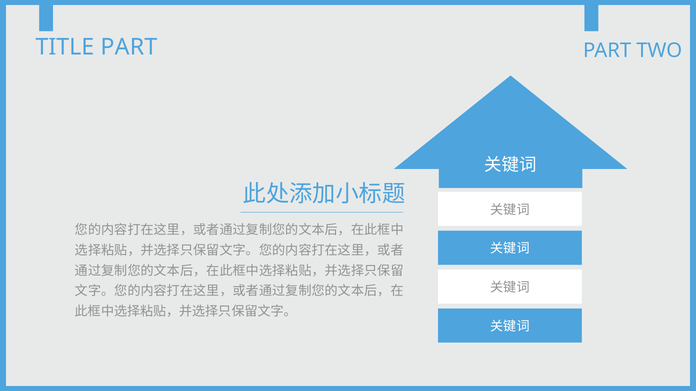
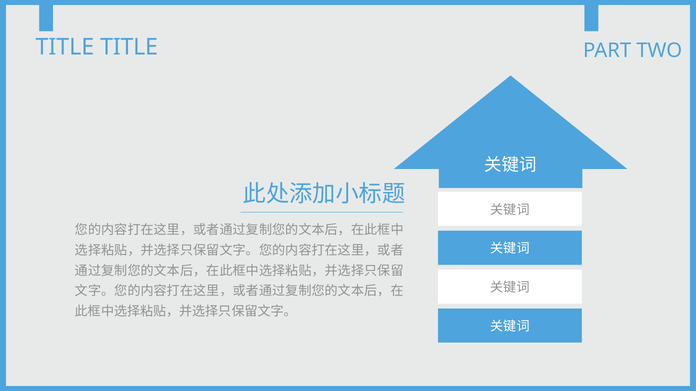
TITLE PART: PART -> TITLE
